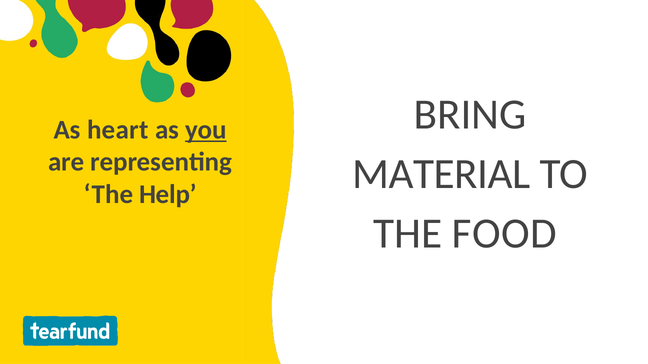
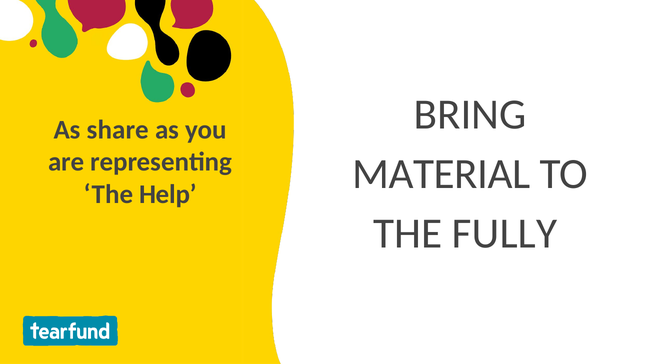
heart: heart -> share
you underline: present -> none
FOOD: FOOD -> FULLY
